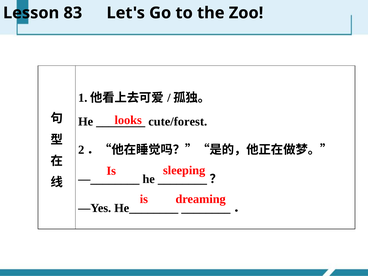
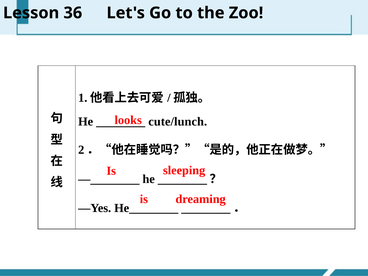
83: 83 -> 36
cute/forest: cute/forest -> cute/lunch
